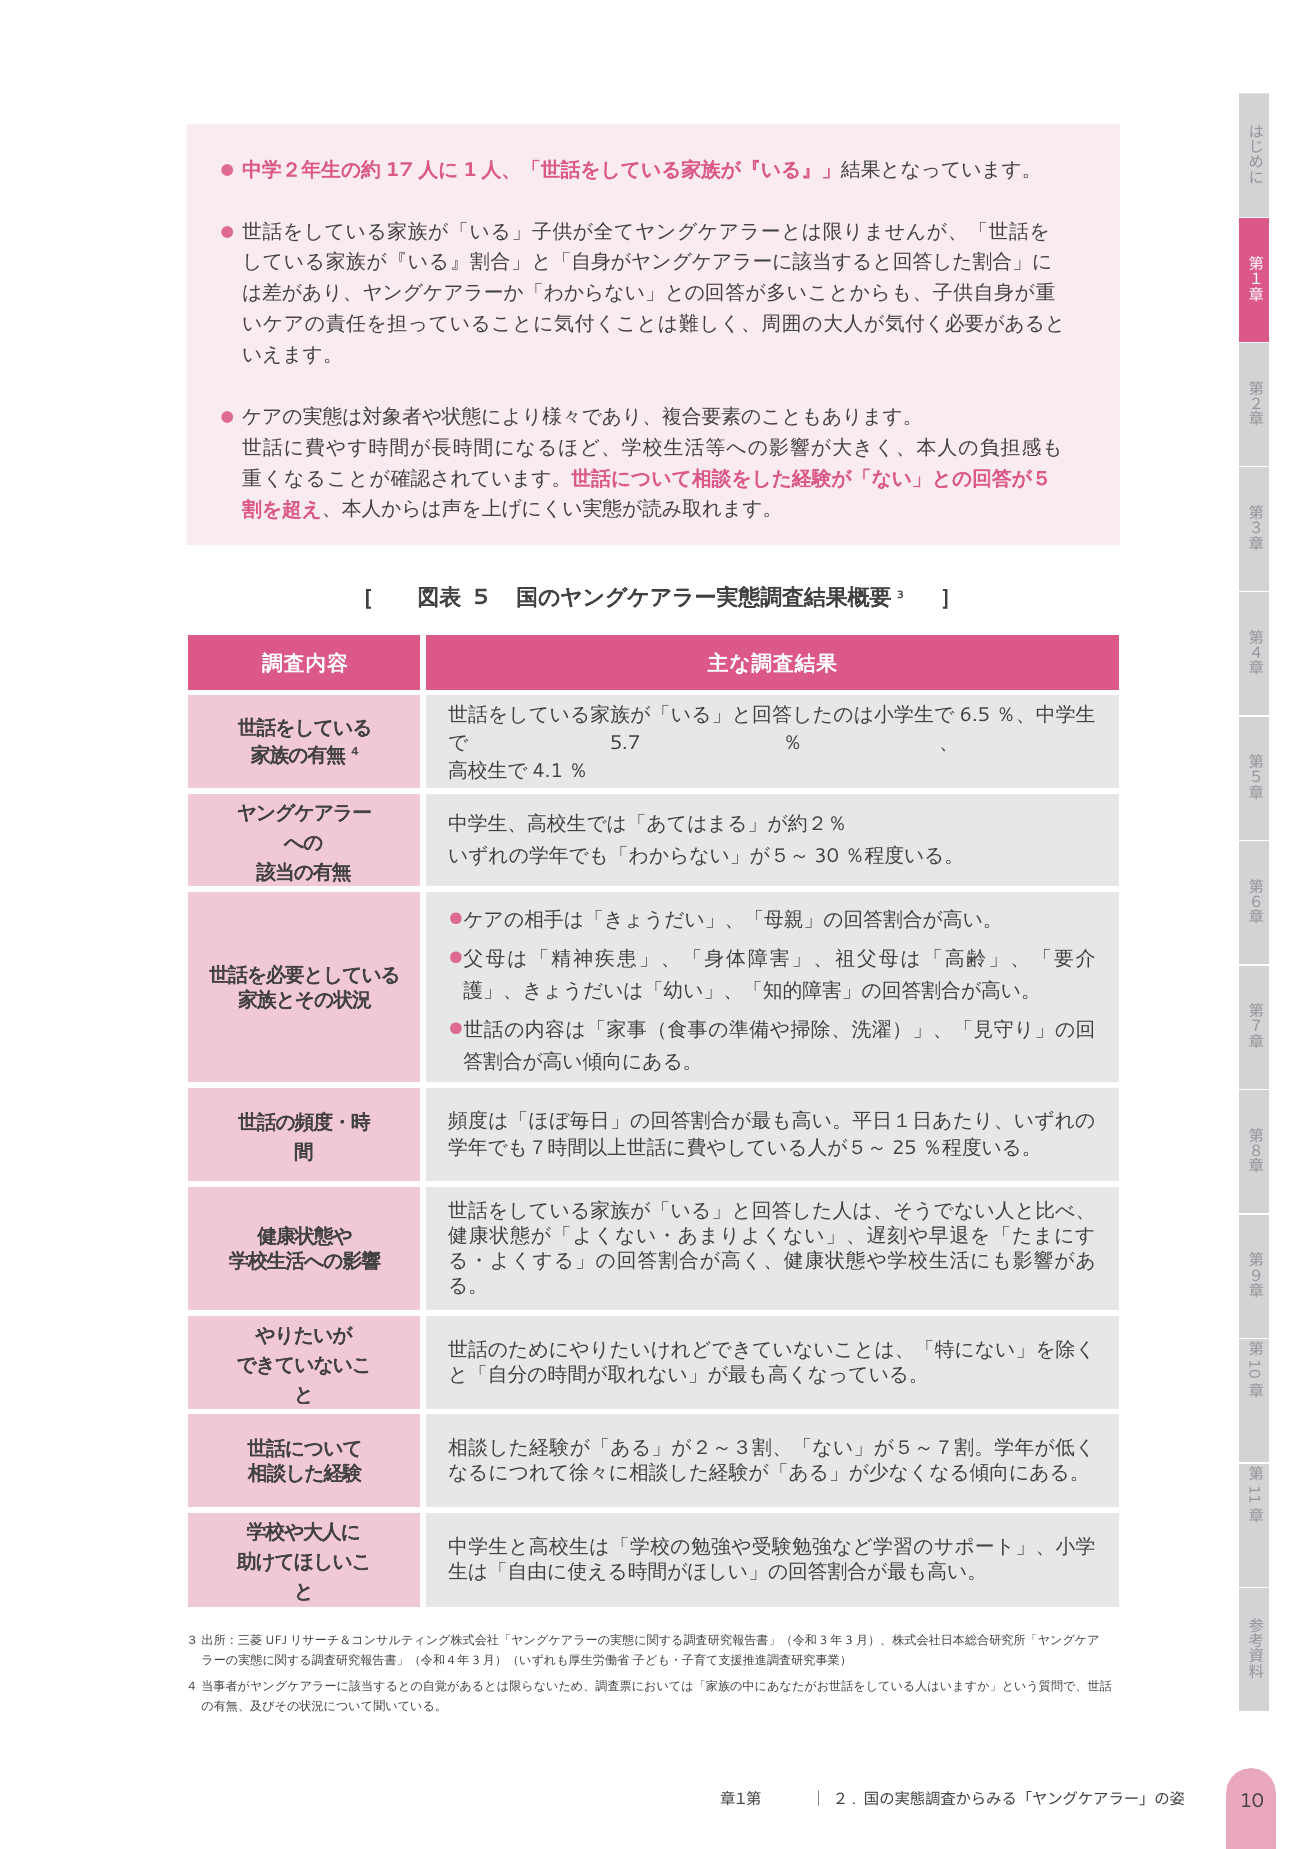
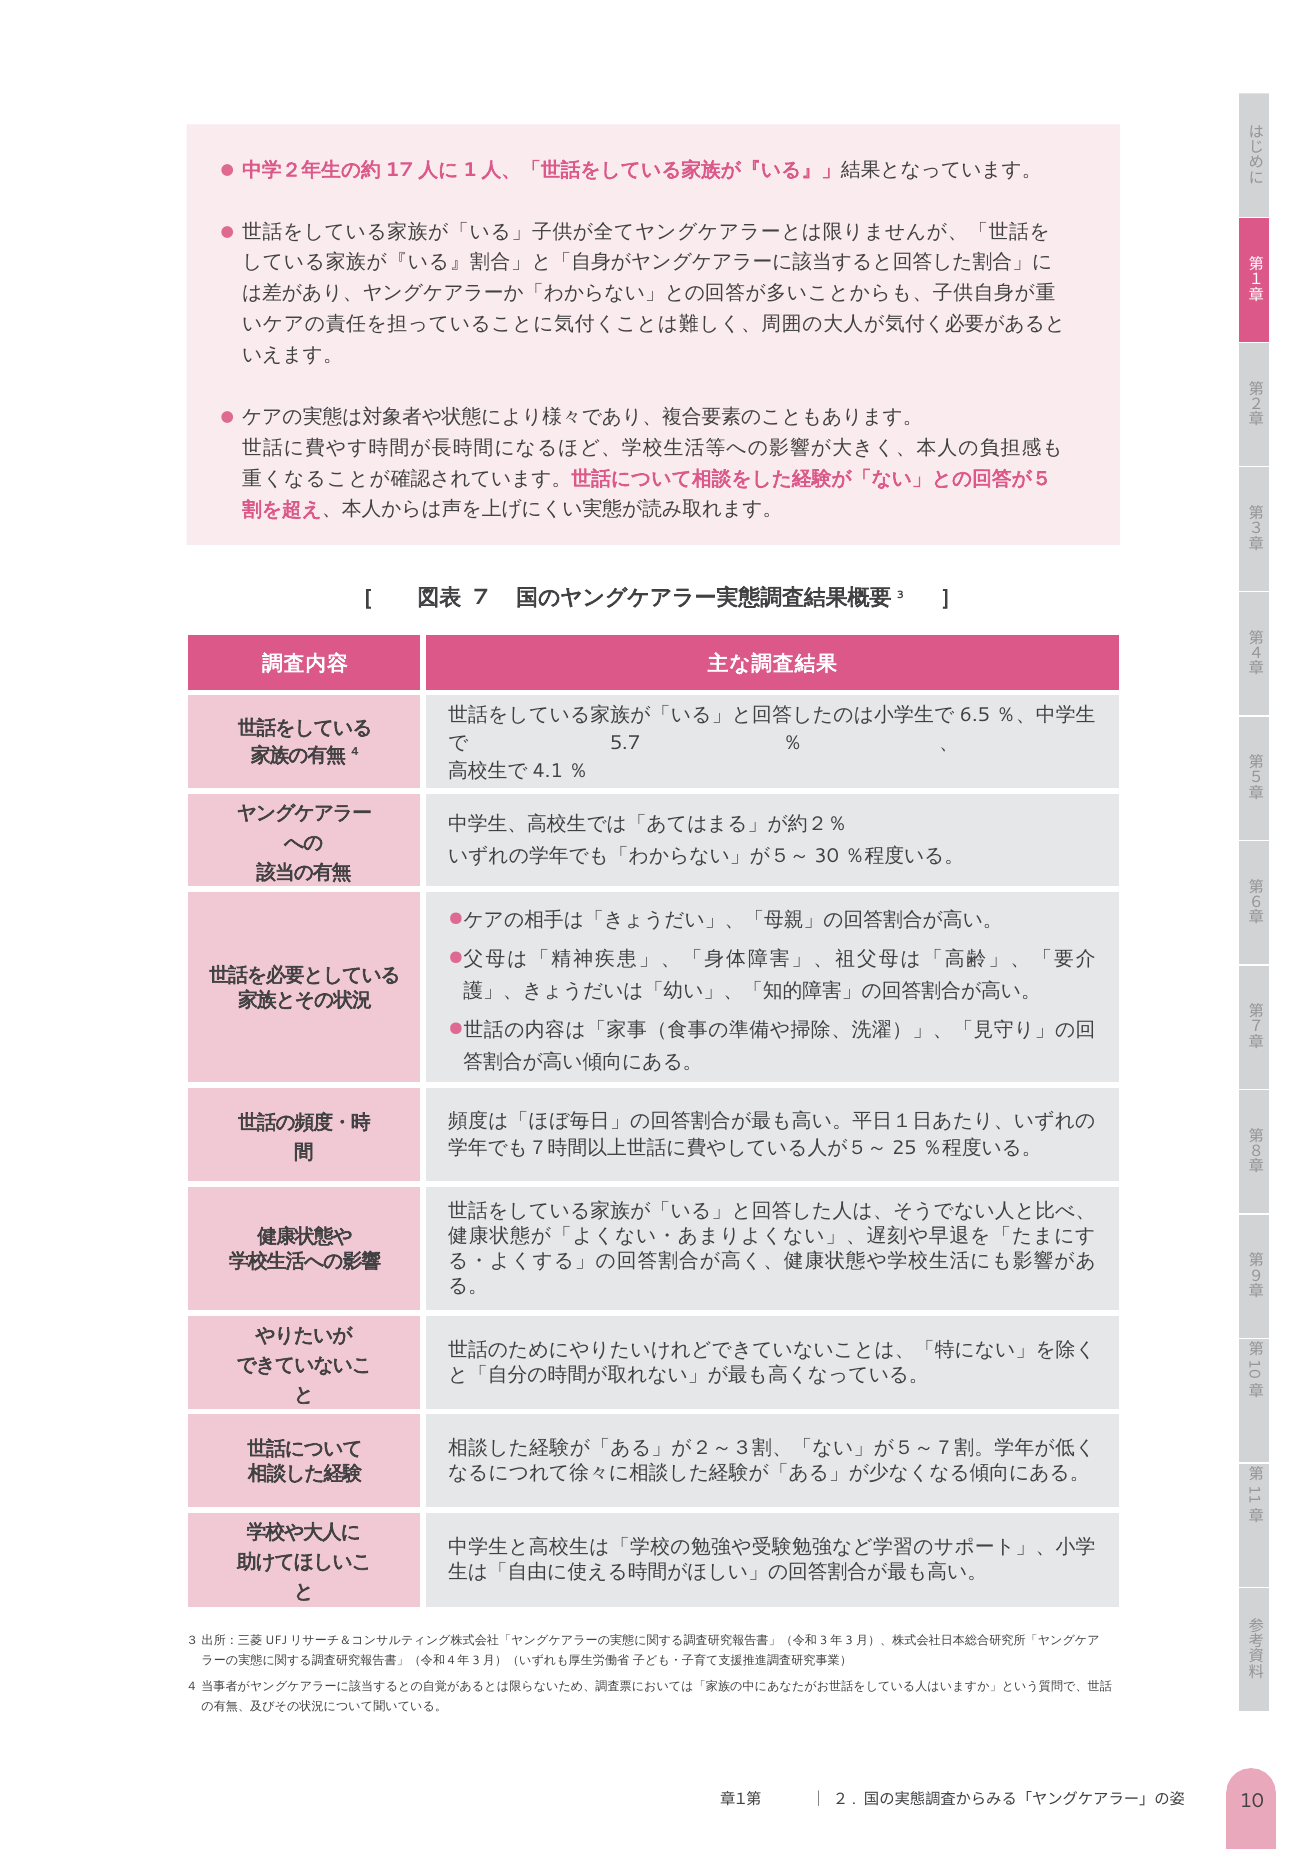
5: 5 -> 7
